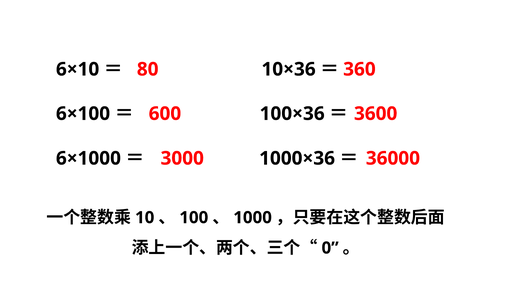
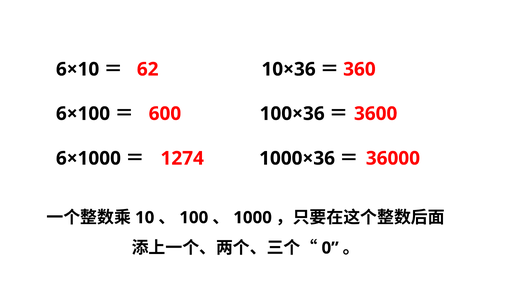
80: 80 -> 62
3000: 3000 -> 1274
